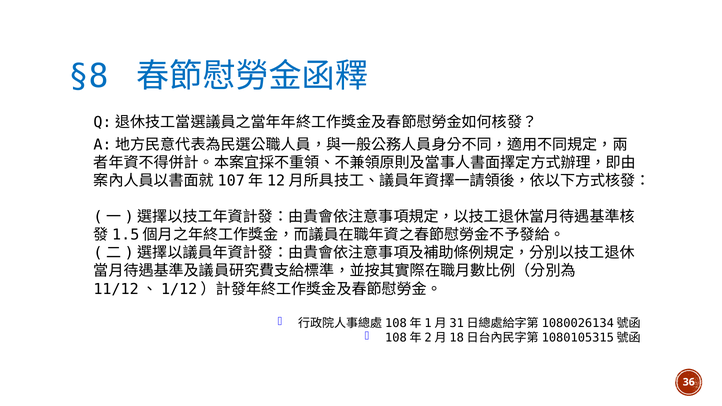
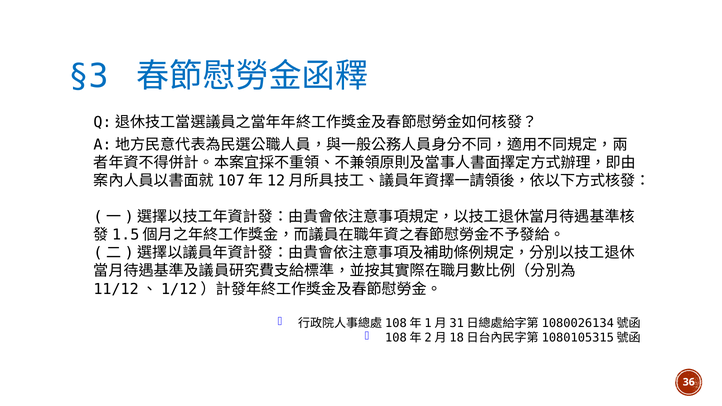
§8: §8 -> §3
